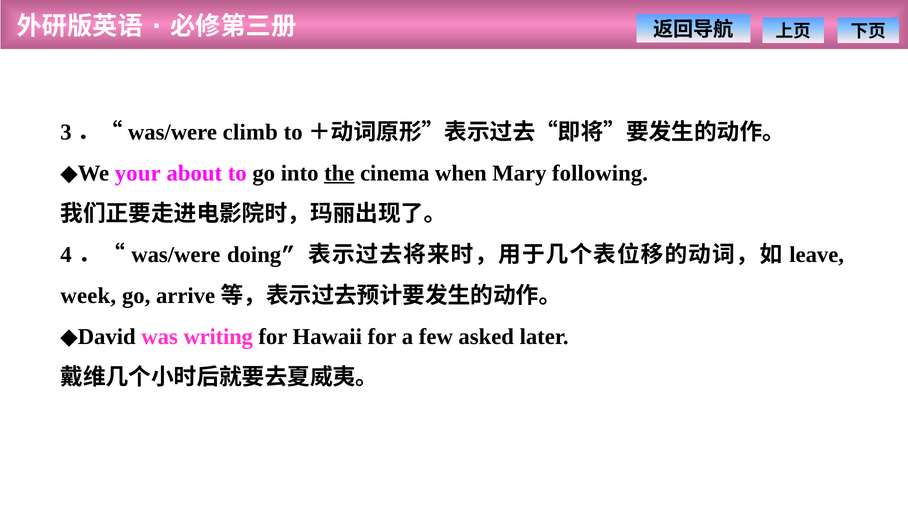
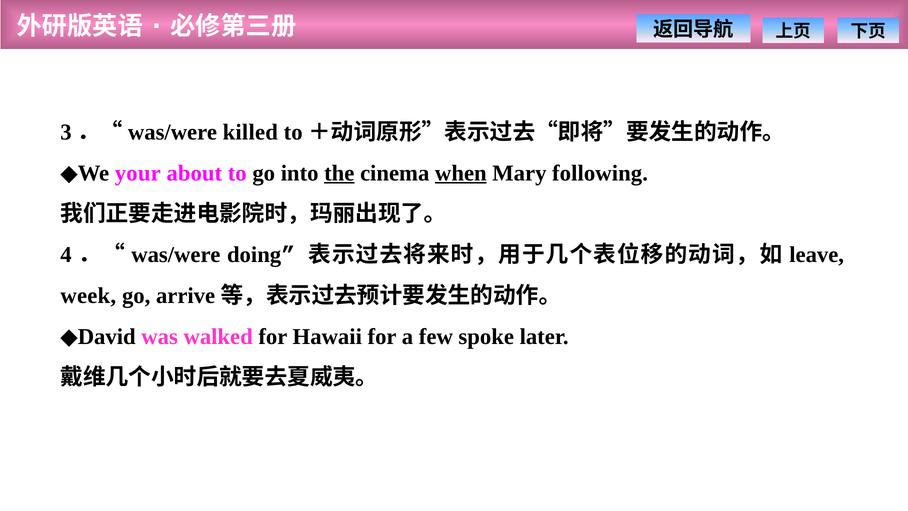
climb: climb -> killed
when underline: none -> present
writing: writing -> walked
asked: asked -> spoke
